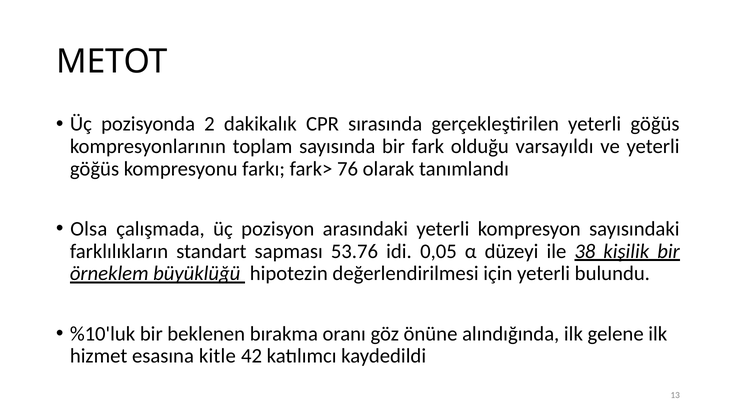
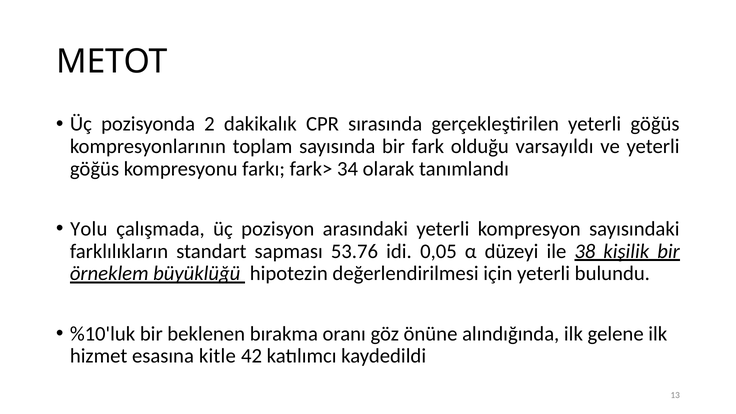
76: 76 -> 34
Olsa: Olsa -> Yolu
